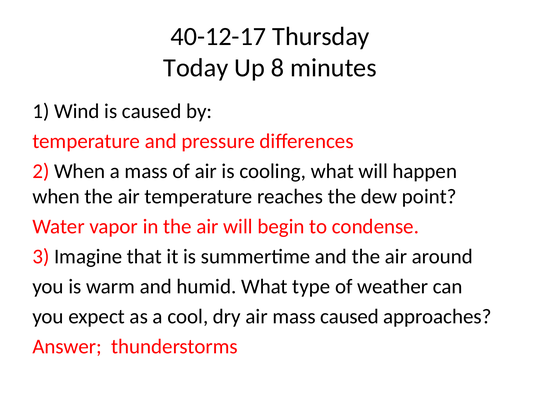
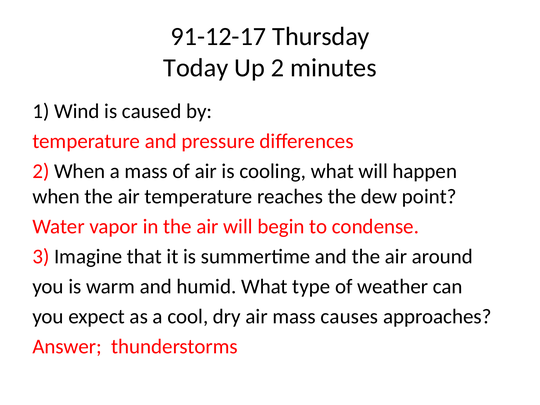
40-12-17: 40-12-17 -> 91-12-17
Up 8: 8 -> 2
mass caused: caused -> causes
